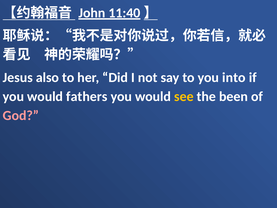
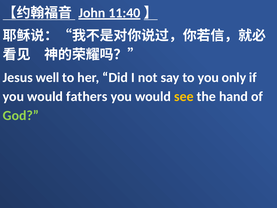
also: also -> well
into: into -> only
been: been -> hand
God colour: pink -> light green
